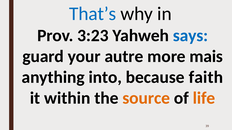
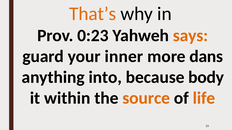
That’s colour: blue -> orange
3:23: 3:23 -> 0:23
says colour: blue -> orange
autre: autre -> inner
mais: mais -> dans
faith: faith -> body
